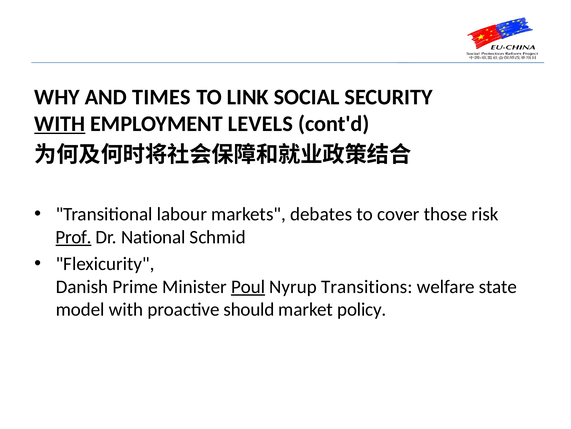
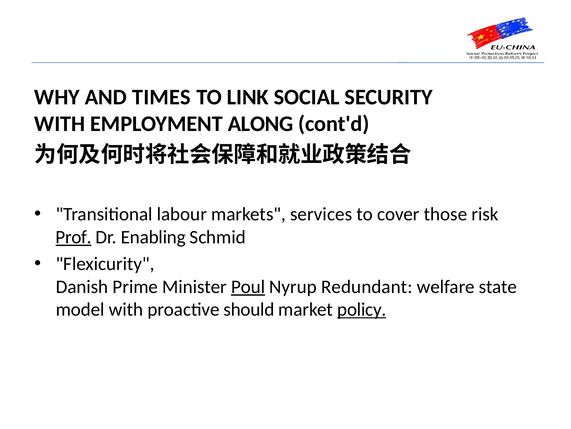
WITH at (60, 124) underline: present -> none
LEVELS: LEVELS -> ALONG
debates: debates -> services
National: National -> Enabling
Transitions: Transitions -> Redundant
policy underline: none -> present
